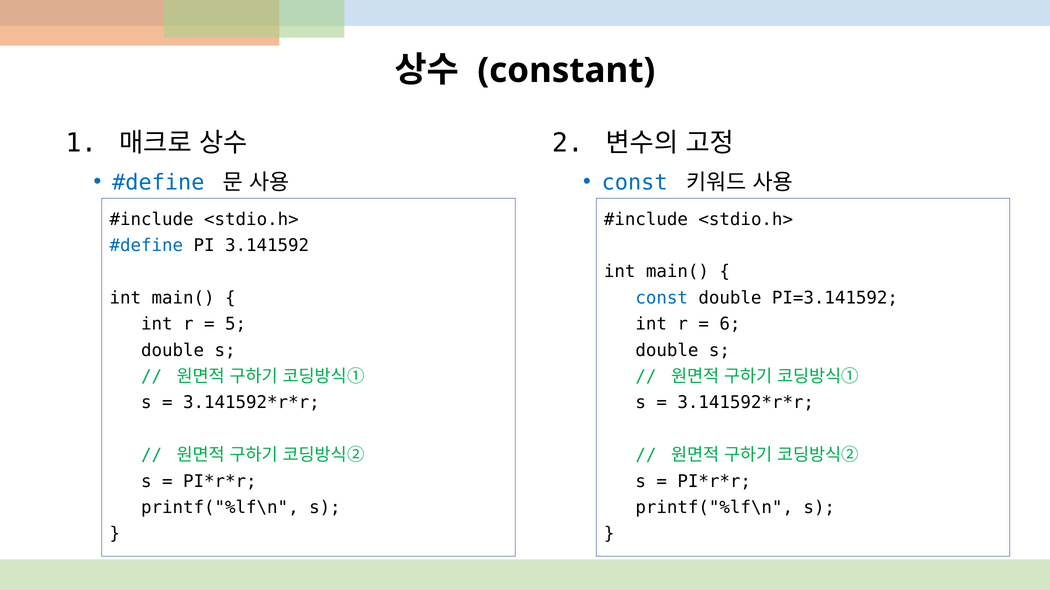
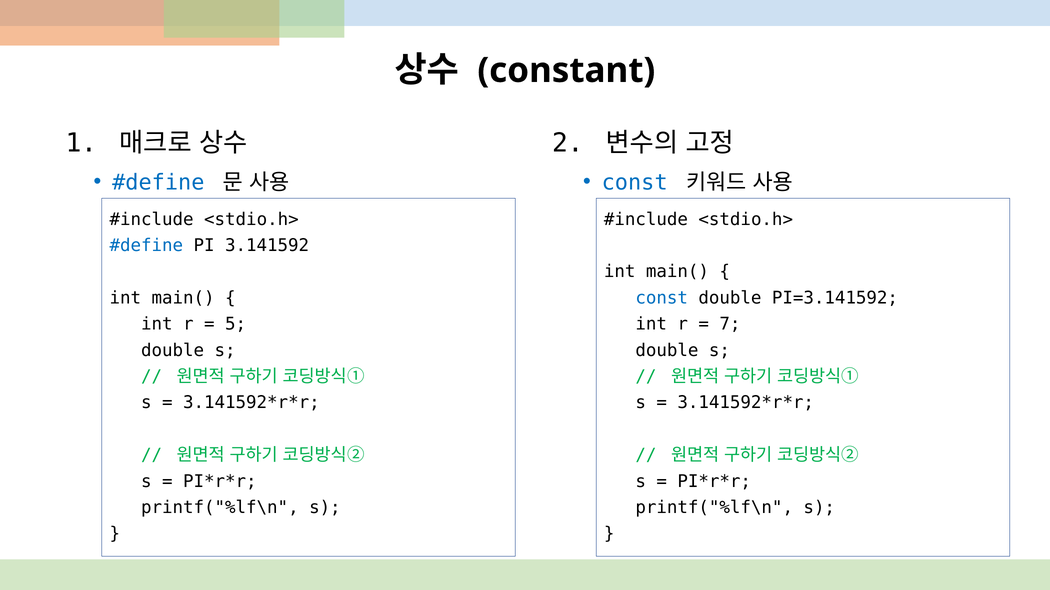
6: 6 -> 7
